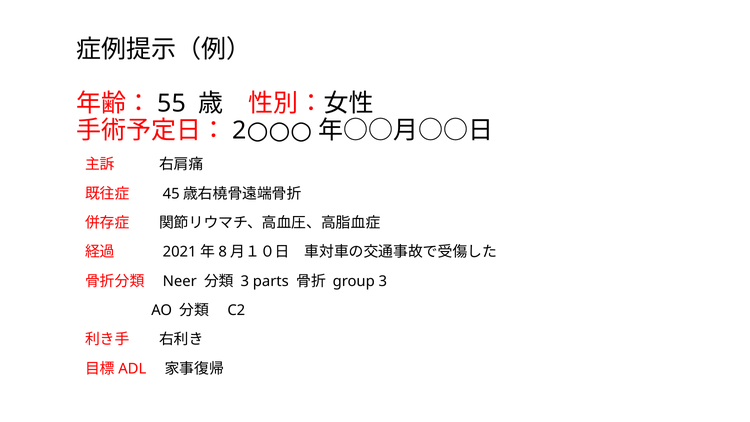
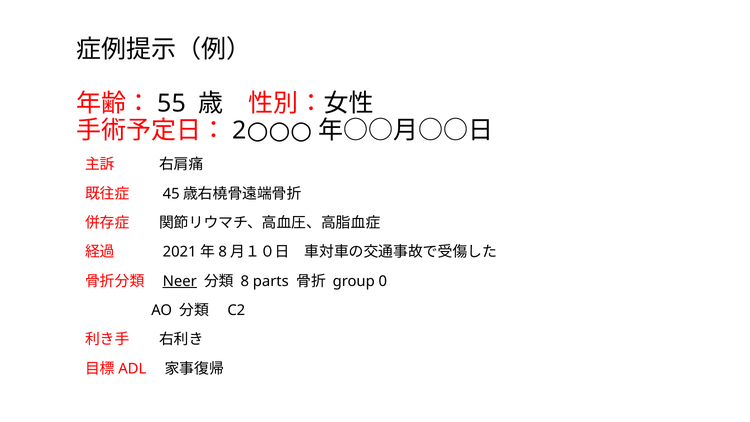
Neer underline: none -> present
3 at (245, 281): 3 -> 8
group 3: 3 -> 0
